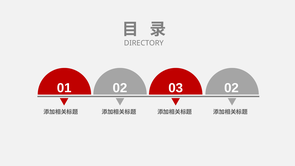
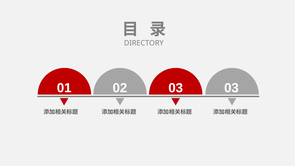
03 02: 02 -> 03
